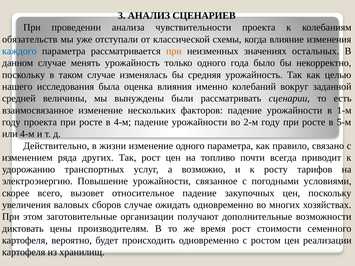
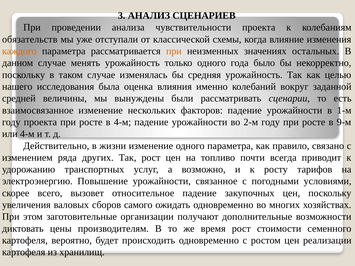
каждого colour: blue -> orange
5-м: 5-м -> 9-м
сборов случае: случае -> самого
